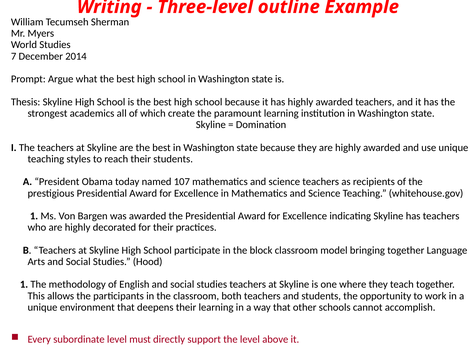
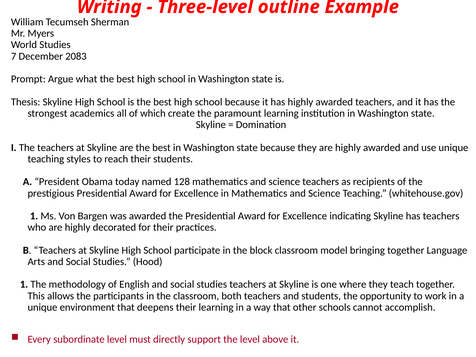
2014: 2014 -> 2083
107: 107 -> 128
